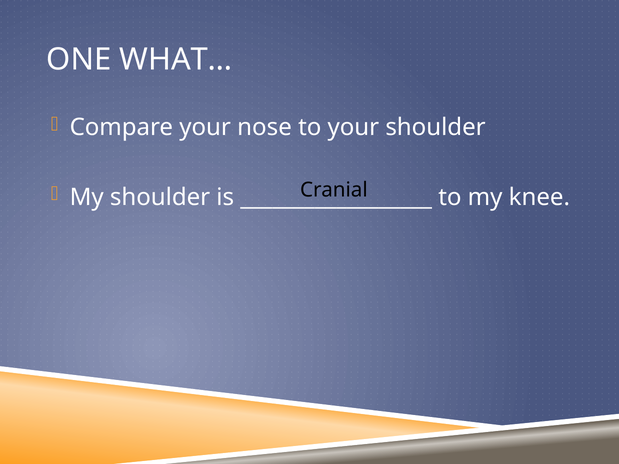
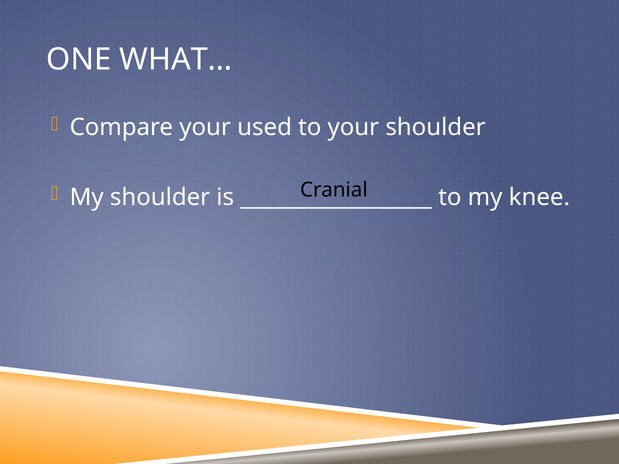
nose: nose -> used
